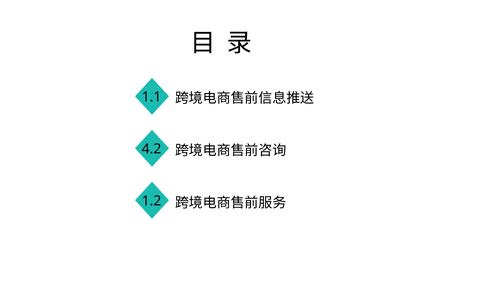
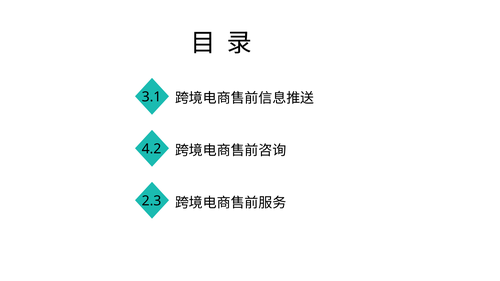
1.1: 1.1 -> 3.1
1.2: 1.2 -> 2.3
